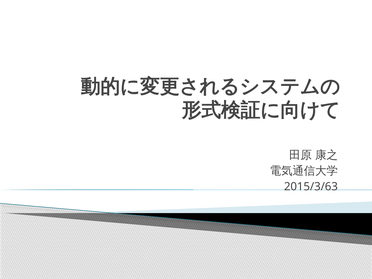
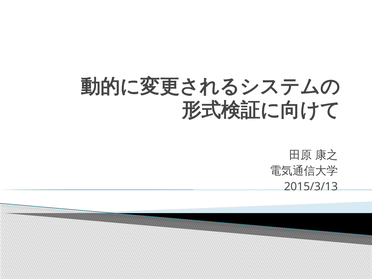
2015/3/63: 2015/3/63 -> 2015/3/13
